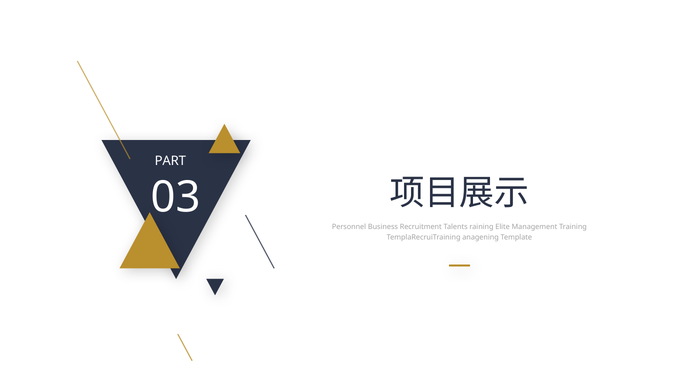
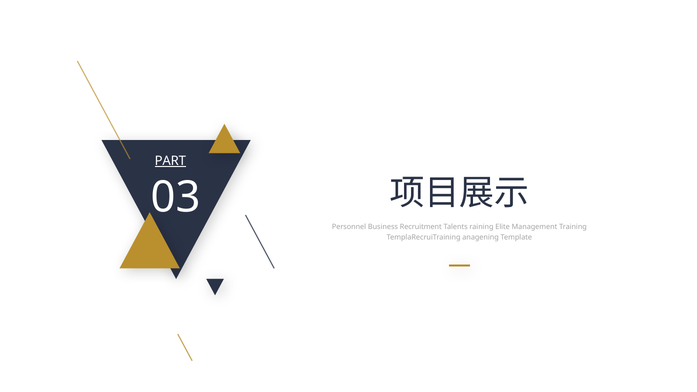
PART underline: none -> present
